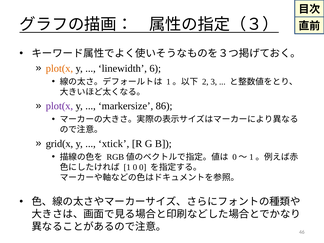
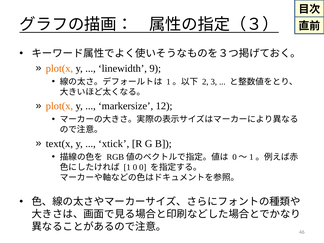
6: 6 -> 9
plot(x at (59, 106) colour: purple -> orange
86: 86 -> 12
grid(x: grid(x -> text(x
